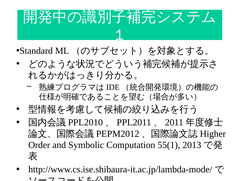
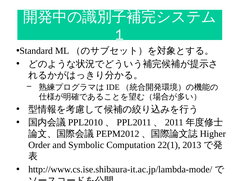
55(1: 55(1 -> 22(1
